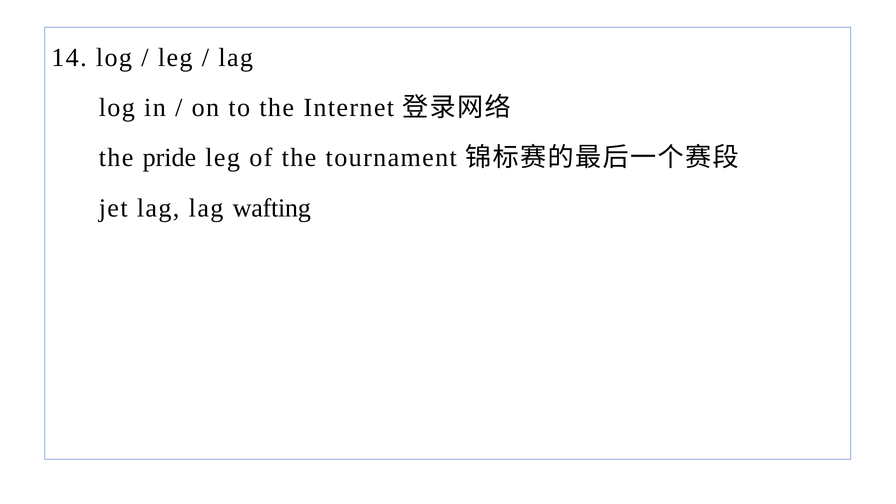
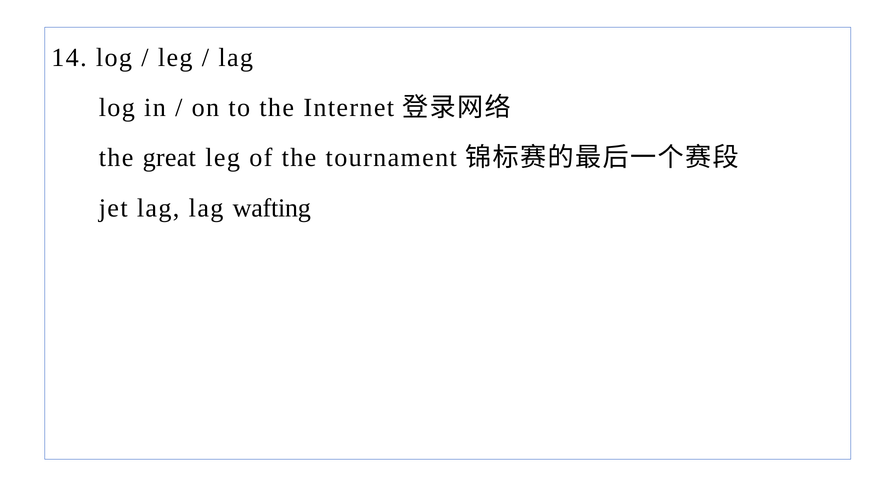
pride: pride -> great
